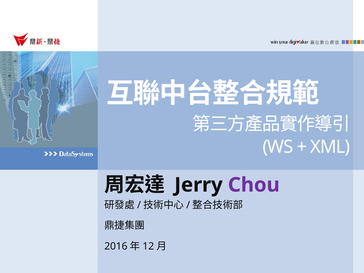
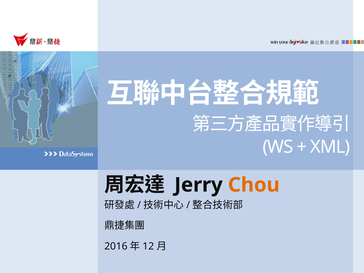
Chou colour: purple -> orange
